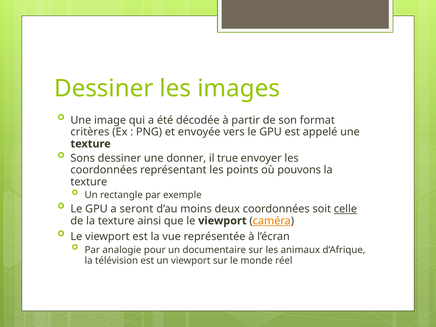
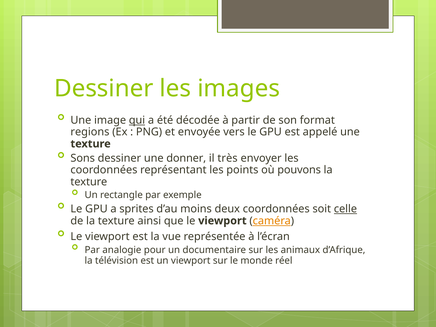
qui underline: none -> present
critères: critères -> regions
true: true -> très
seront: seront -> sprites
